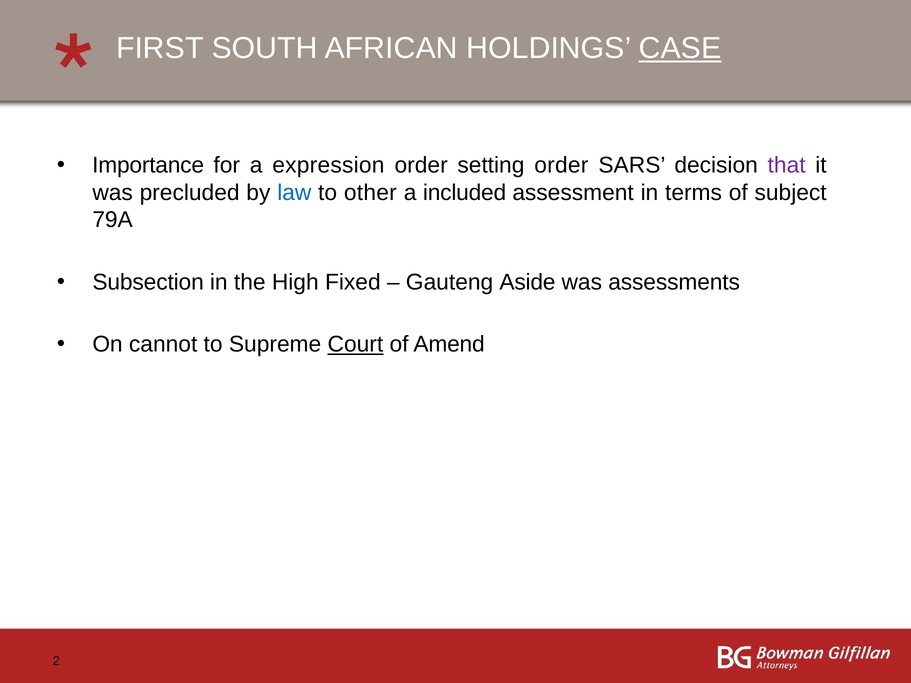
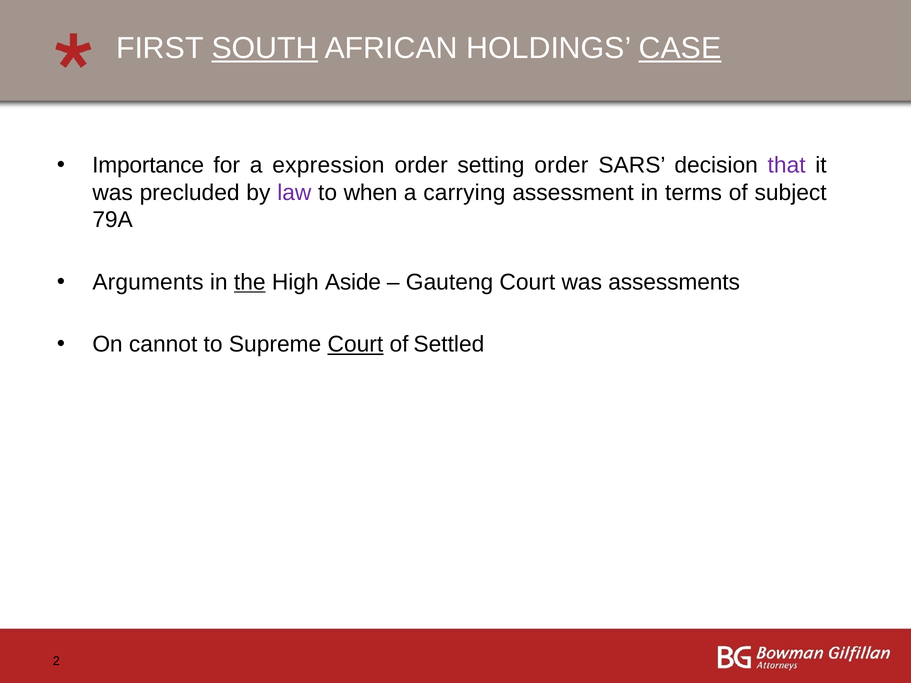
SOUTH underline: none -> present
law colour: blue -> purple
other: other -> when
included: included -> carrying
Subsection: Subsection -> Arguments
the underline: none -> present
Fixed: Fixed -> Aside
Gauteng Aside: Aside -> Court
Amend: Amend -> Settled
